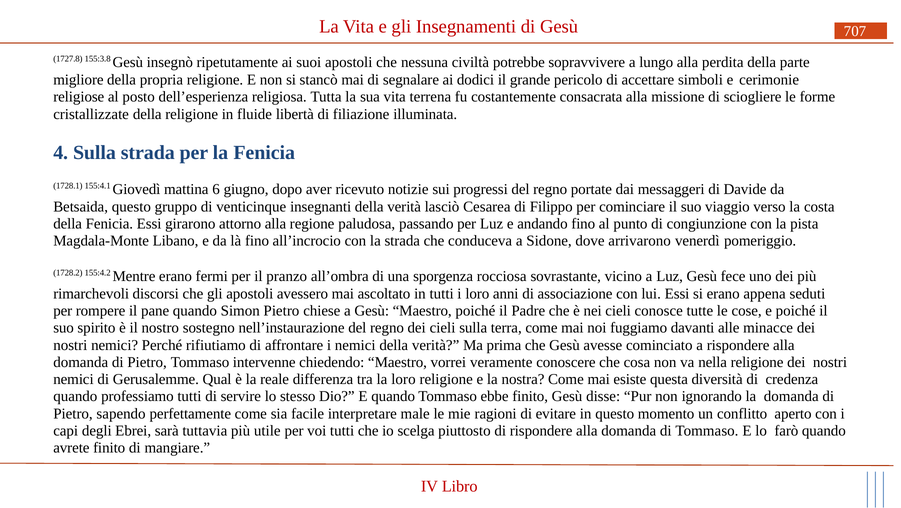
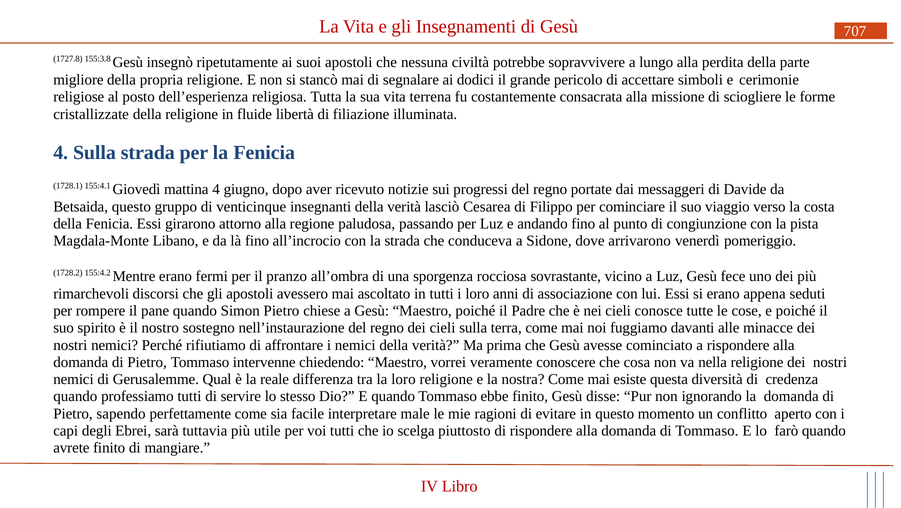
mattina 6: 6 -> 4
